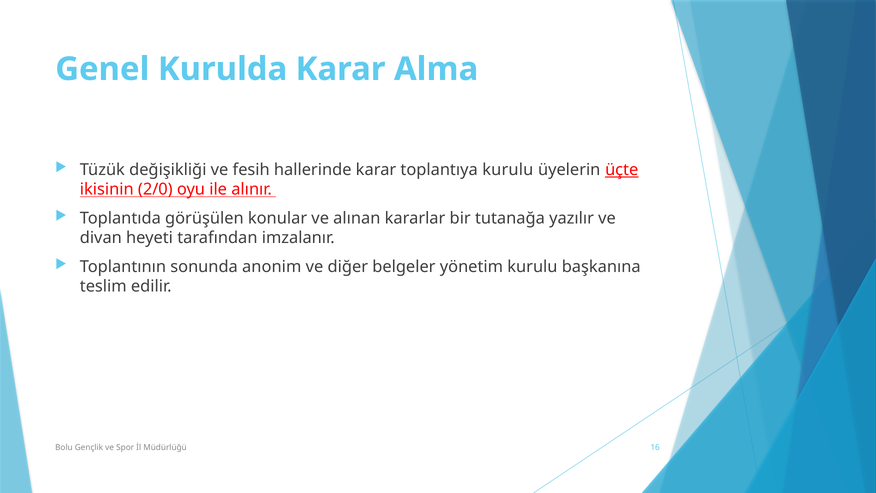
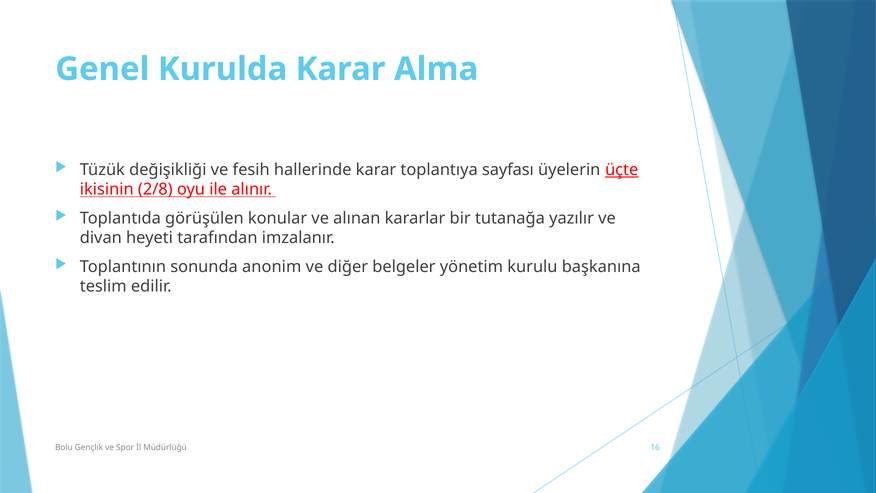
toplantıya kurulu: kurulu -> sayfası
2/0: 2/0 -> 2/8
